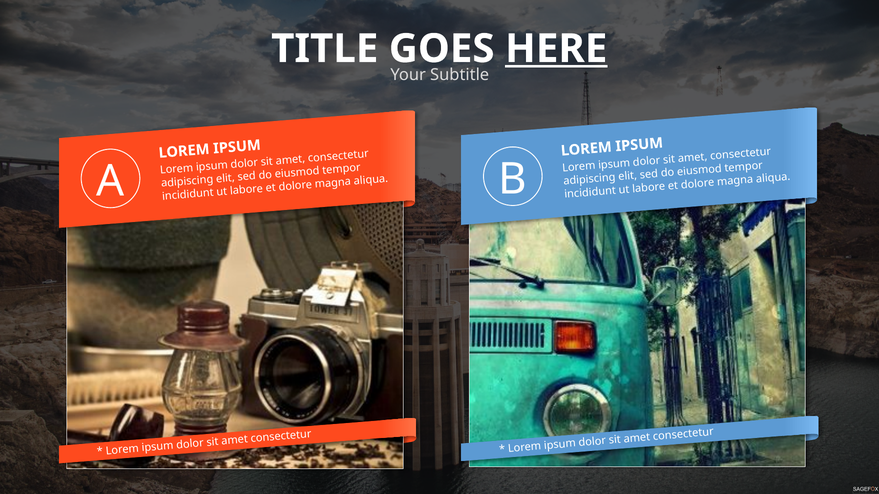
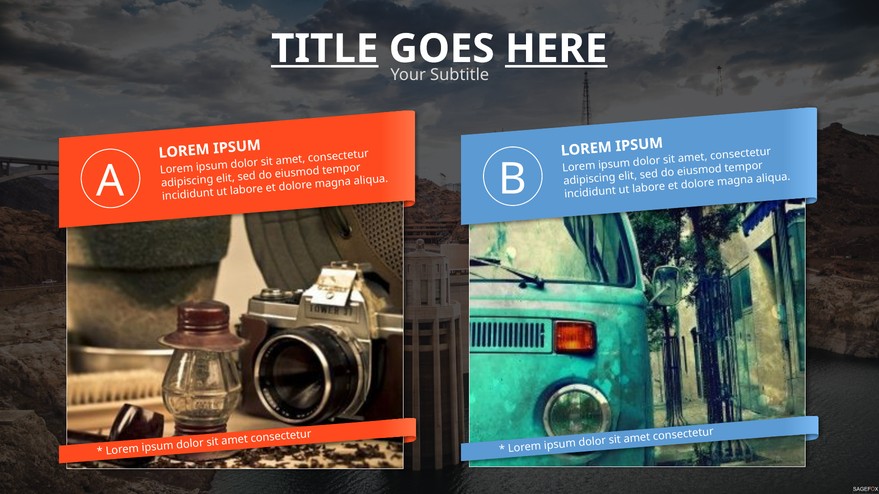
TITLE underline: none -> present
